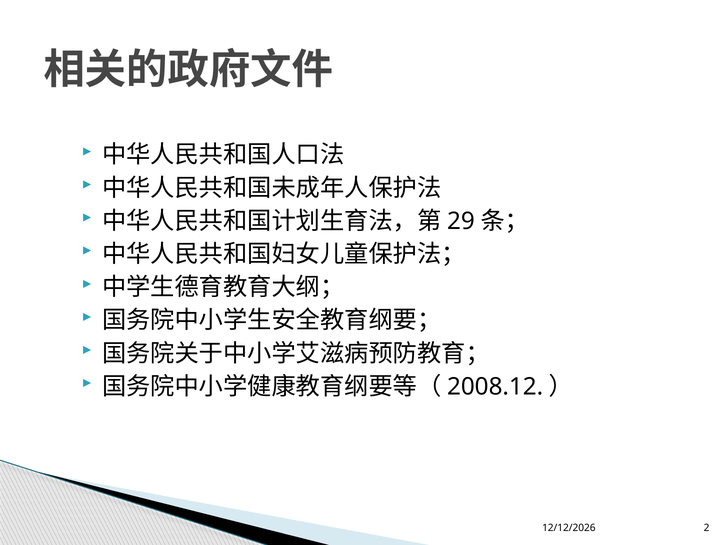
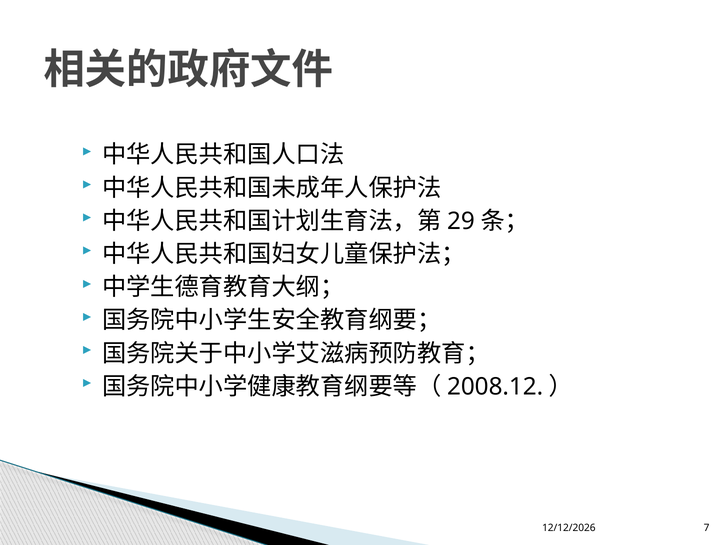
2: 2 -> 7
